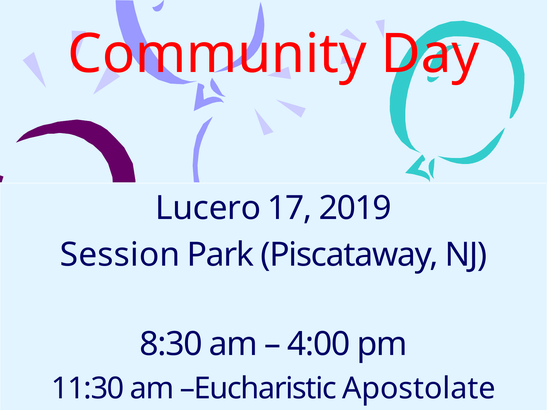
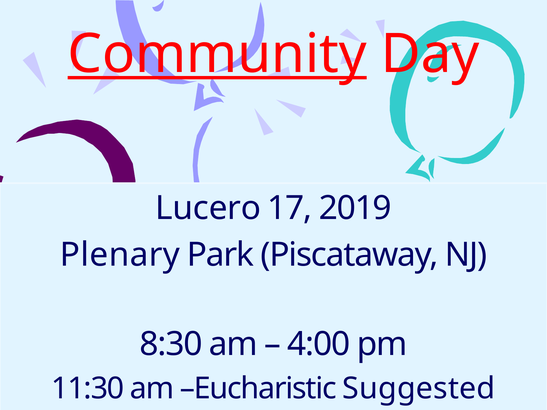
Community underline: none -> present
Session: Session -> Plenary
Apostolate: Apostolate -> Suggested
